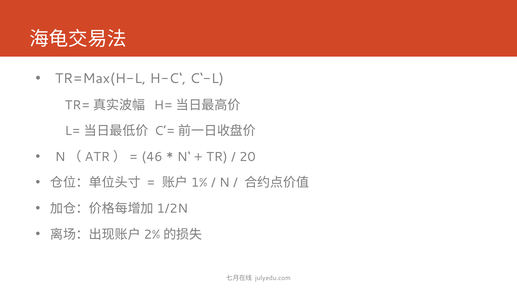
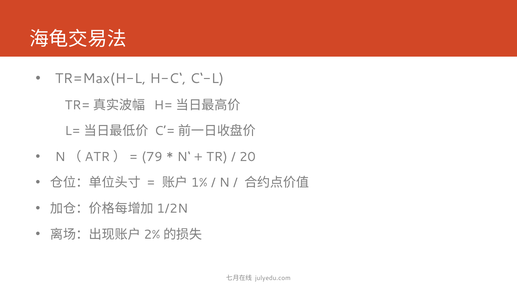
46: 46 -> 79
